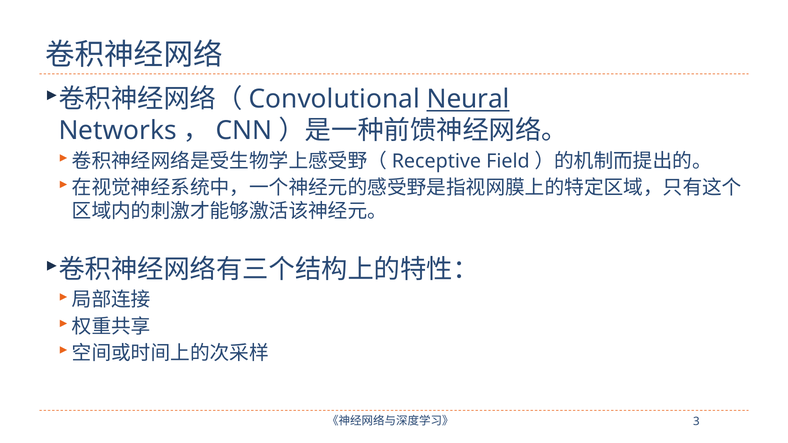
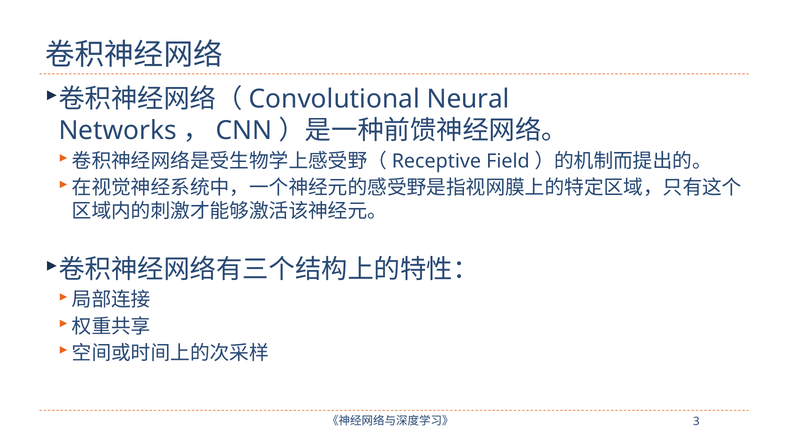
Neural underline: present -> none
